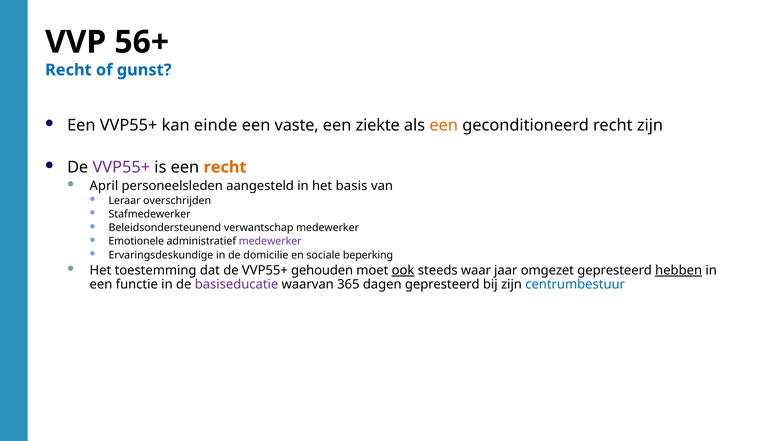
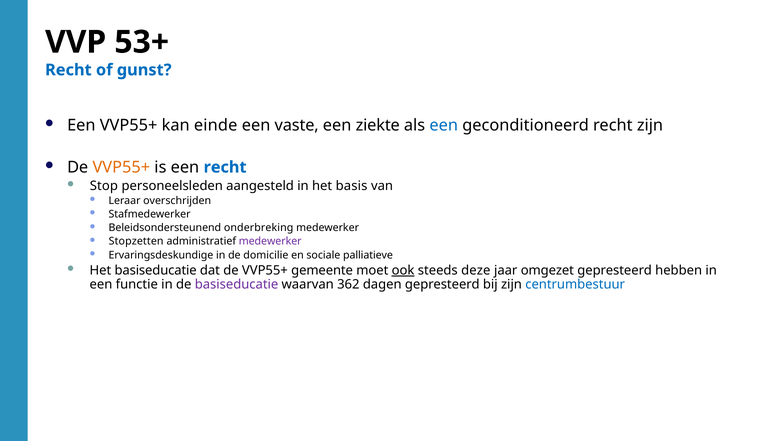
56+: 56+ -> 53+
een at (444, 125) colour: orange -> blue
VVP55+ at (121, 167) colour: purple -> orange
recht at (225, 167) colour: orange -> blue
April: April -> Stop
verwantschap: verwantschap -> onderbreking
Emotionele: Emotionele -> Stopzetten
beperking: beperking -> palliatieve
Het toestemming: toestemming -> basiseducatie
gehouden: gehouden -> gemeente
waar: waar -> deze
hebben underline: present -> none
365: 365 -> 362
